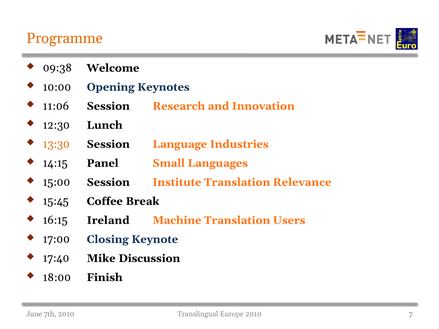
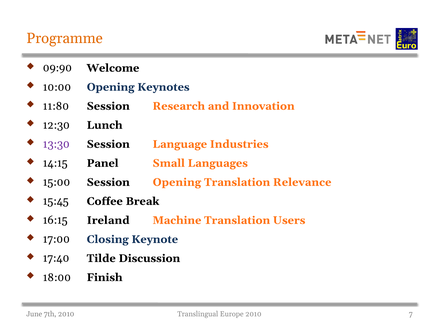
09:38: 09:38 -> 09:90
11:06: 11:06 -> 11:80
13:30 colour: orange -> purple
Session Institute: Institute -> Opening
Mike: Mike -> Tilde
